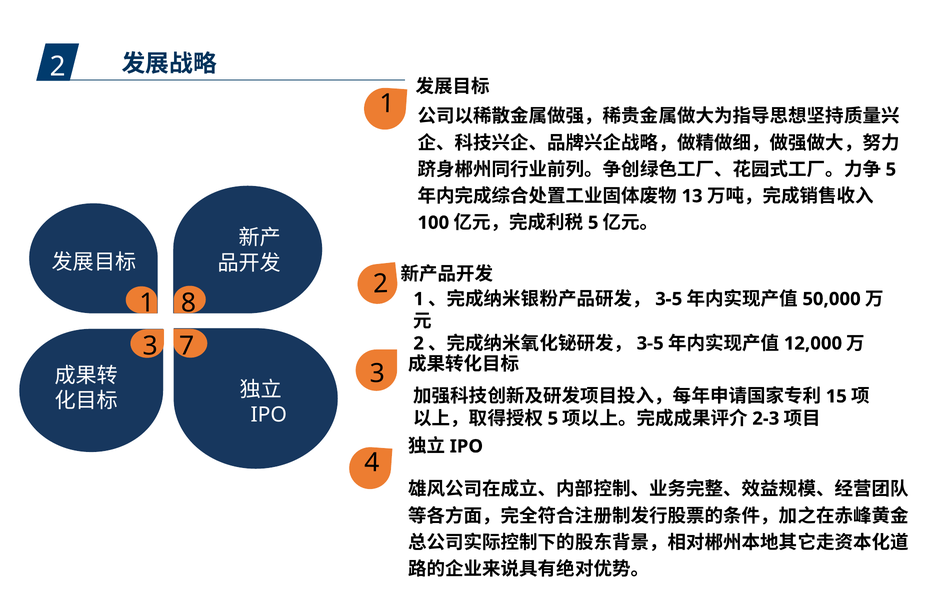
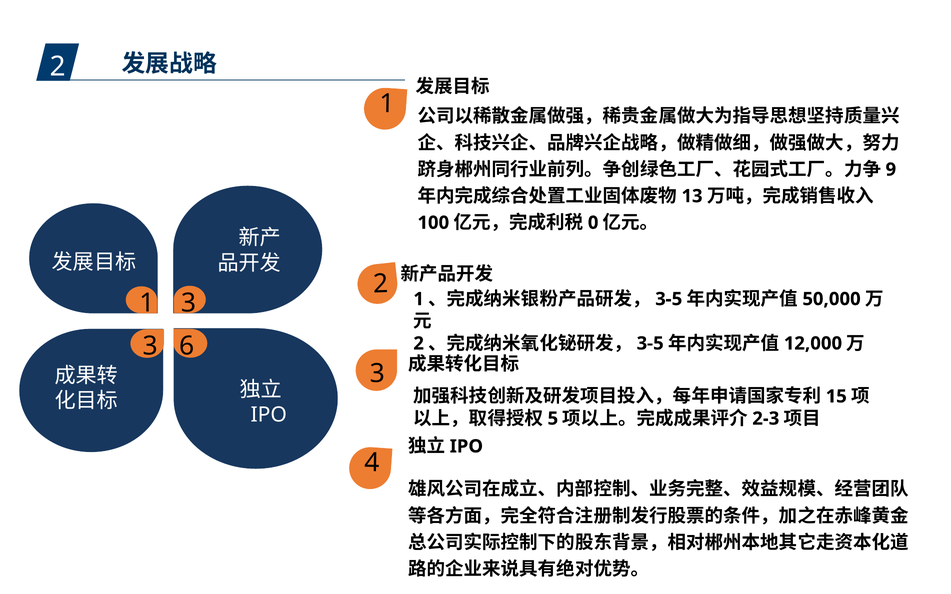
5 at (891, 170): 5 -> 9
5 at (593, 223): 5 -> 0
1 8: 8 -> 3
7: 7 -> 6
